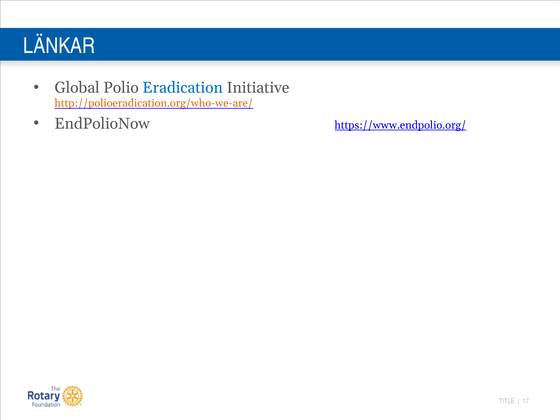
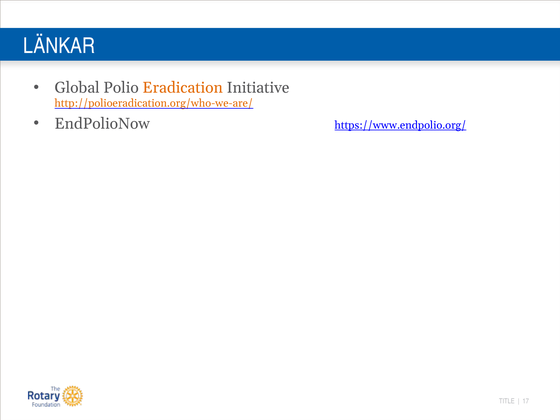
Eradication colour: blue -> orange
